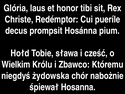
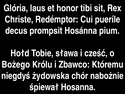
Wielkim: Wielkim -> Bożego
